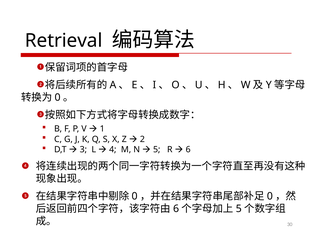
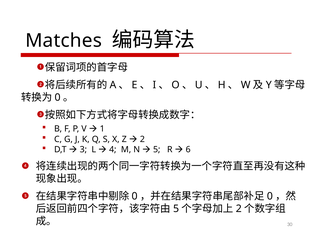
Retrieval: Retrieval -> Matches
6 at (176, 209): 6 -> 5
5 at (239, 209): 5 -> 2
